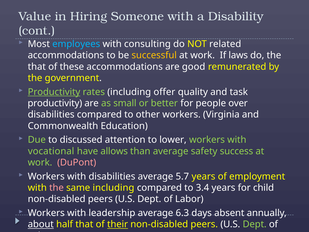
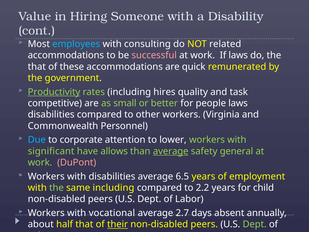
successful colour: yellow -> pink
good: good -> quick
offer: offer -> hires
productivity at (55, 103): productivity -> competitive
people over: over -> laws
Education: Education -> Personnel
Due colour: light green -> light blue
discussed: discussed -> corporate
vocational: vocational -> significant
average at (171, 151) underline: none -> present
success: success -> general
5.7: 5.7 -> 6.5
the at (56, 188) colour: pink -> light green
3.4: 3.4 -> 2.2
leadership: leadership -> vocational
6.3: 6.3 -> 2.7
about underline: present -> none
